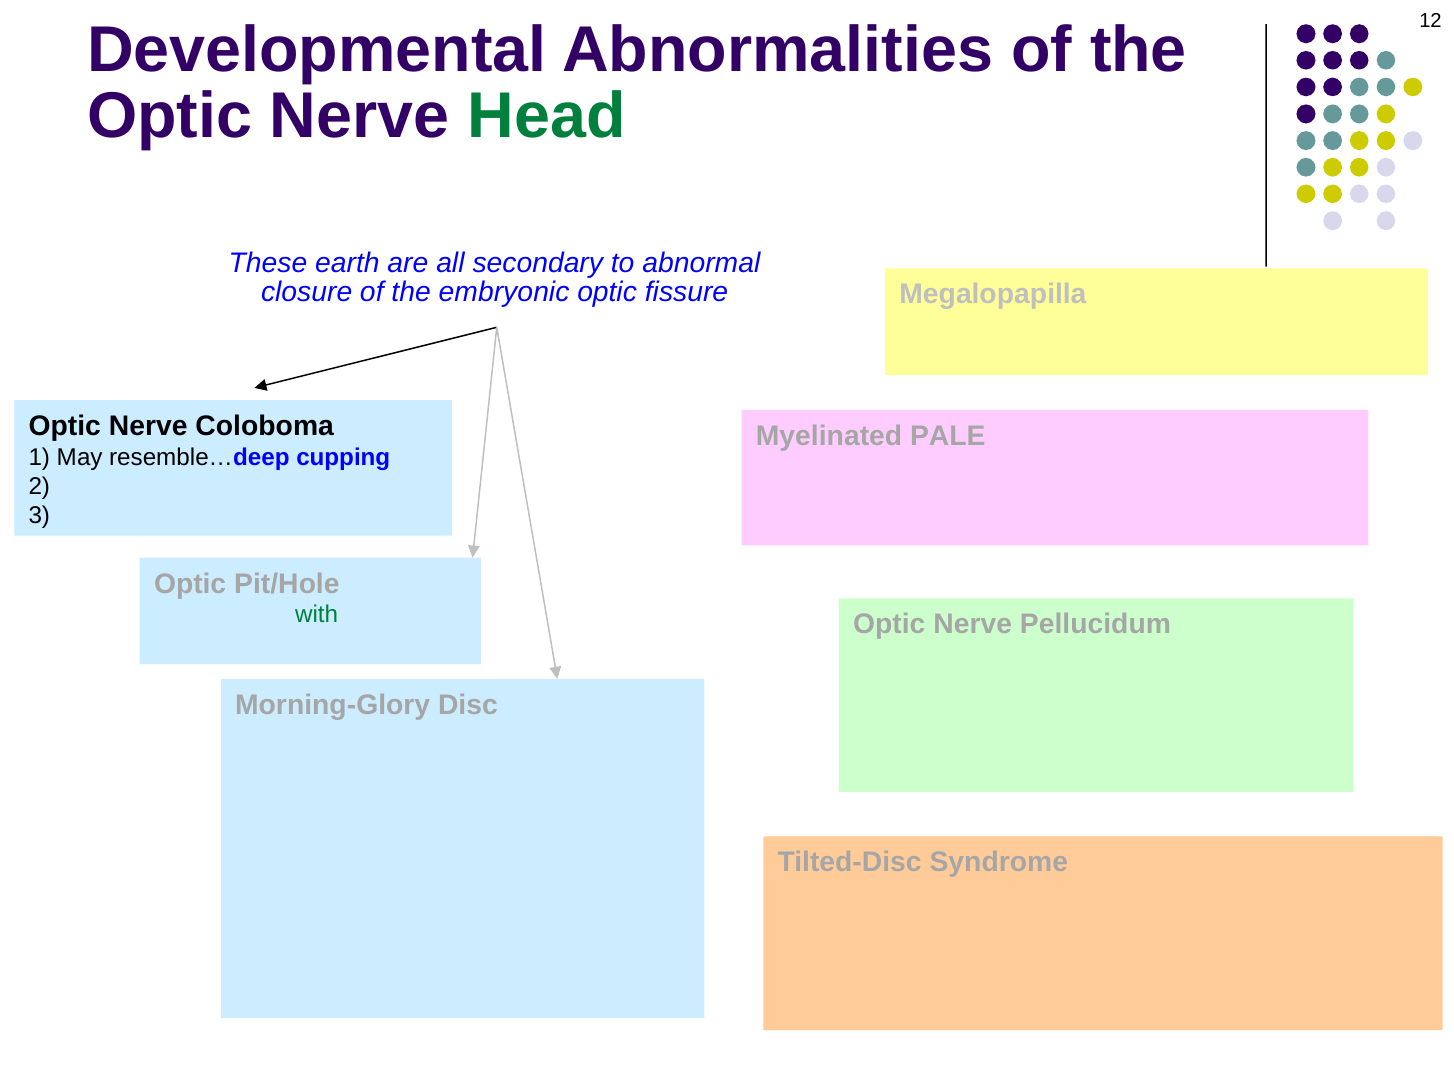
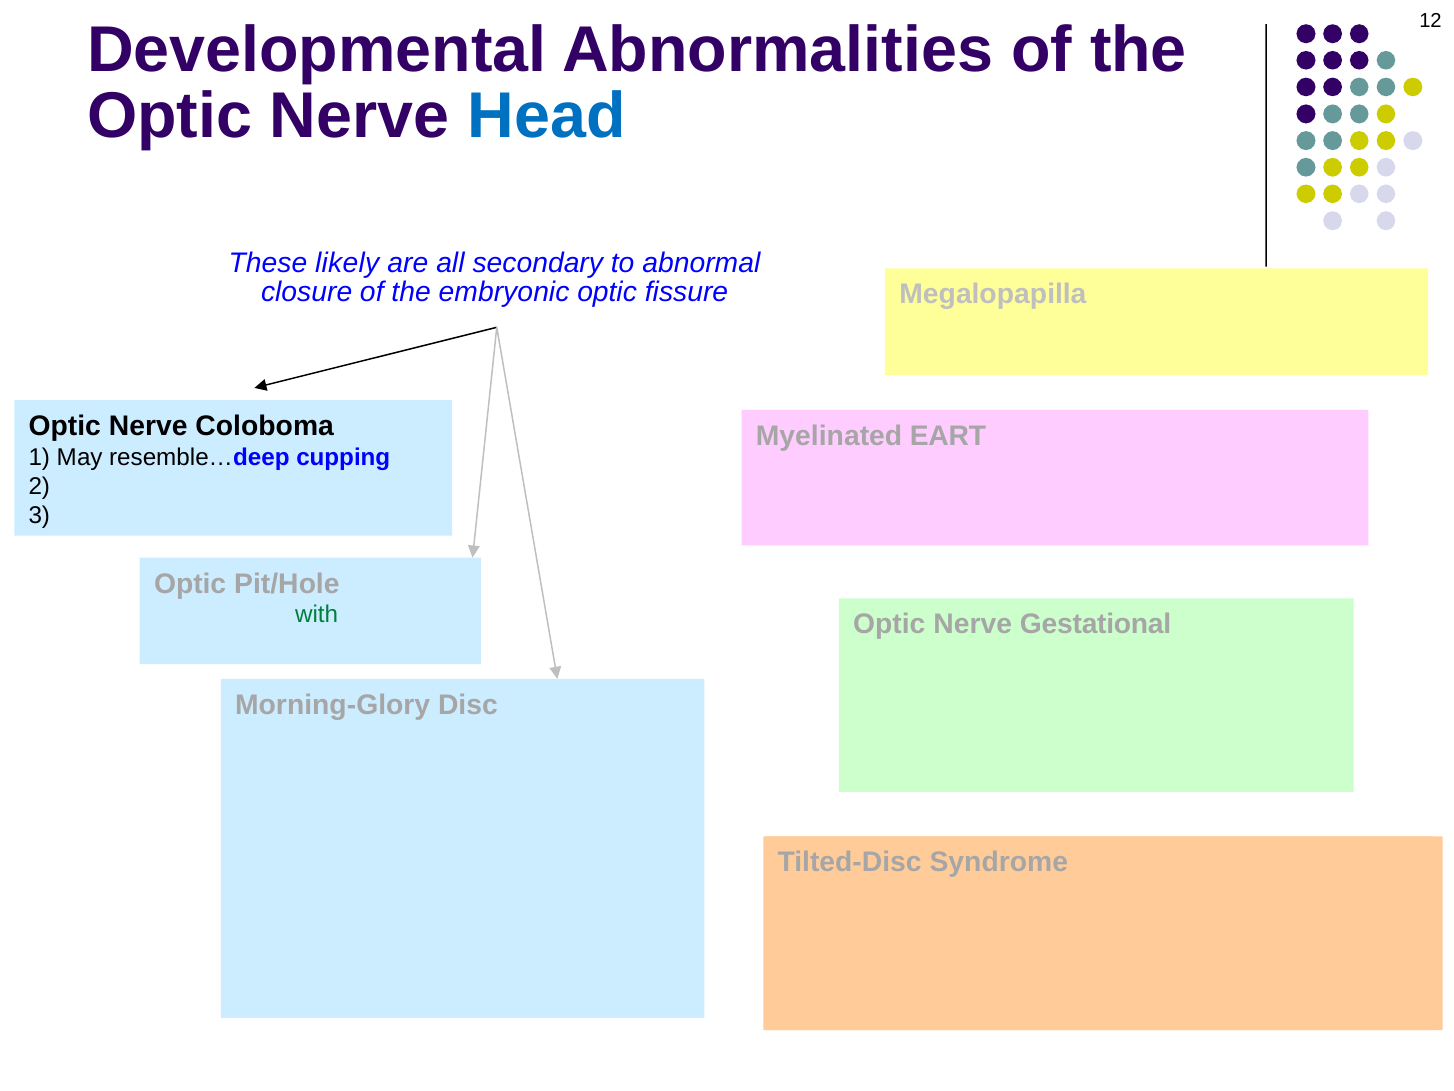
Head colour: green -> blue
earth: earth -> likely
Myelinated PALE: PALE -> EART
Pellucidum: Pellucidum -> Gestational
